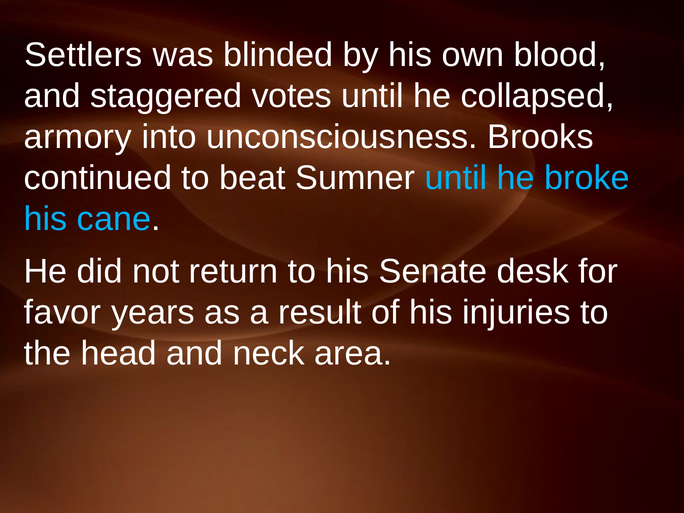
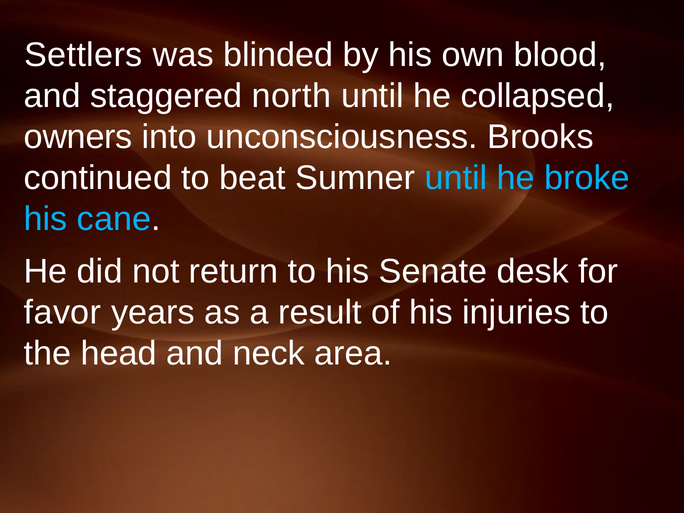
votes: votes -> north
armory: armory -> owners
